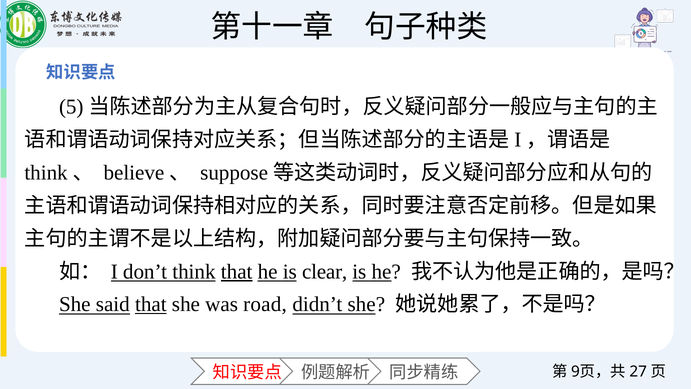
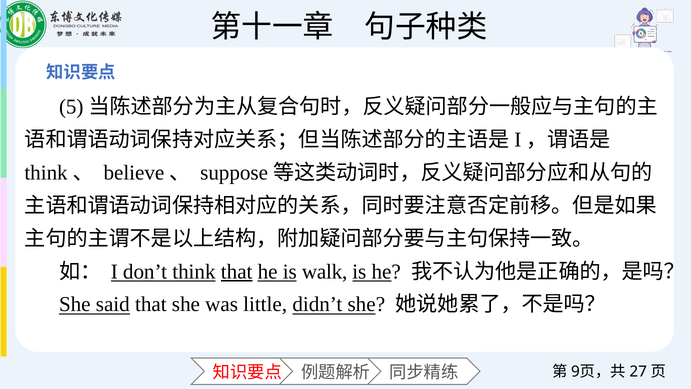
clear: clear -> walk
that at (151, 304) underline: present -> none
road: road -> little
